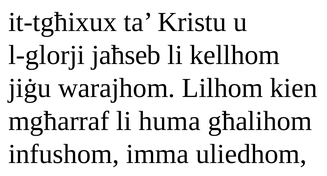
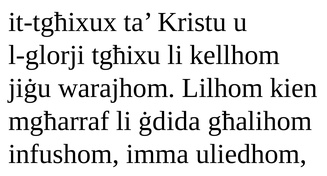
jaħseb: jaħseb -> tgħixu
huma: huma -> ġdida
